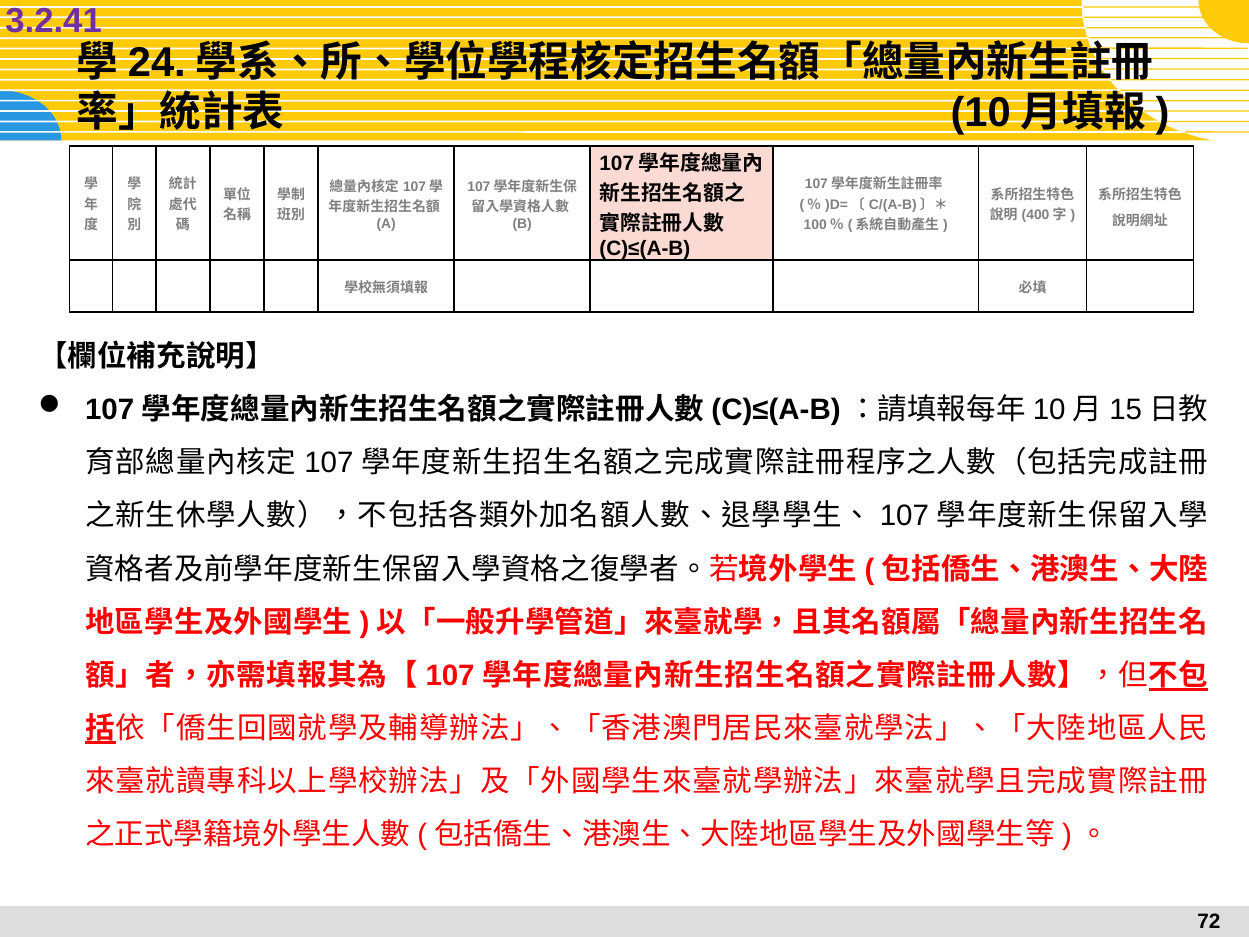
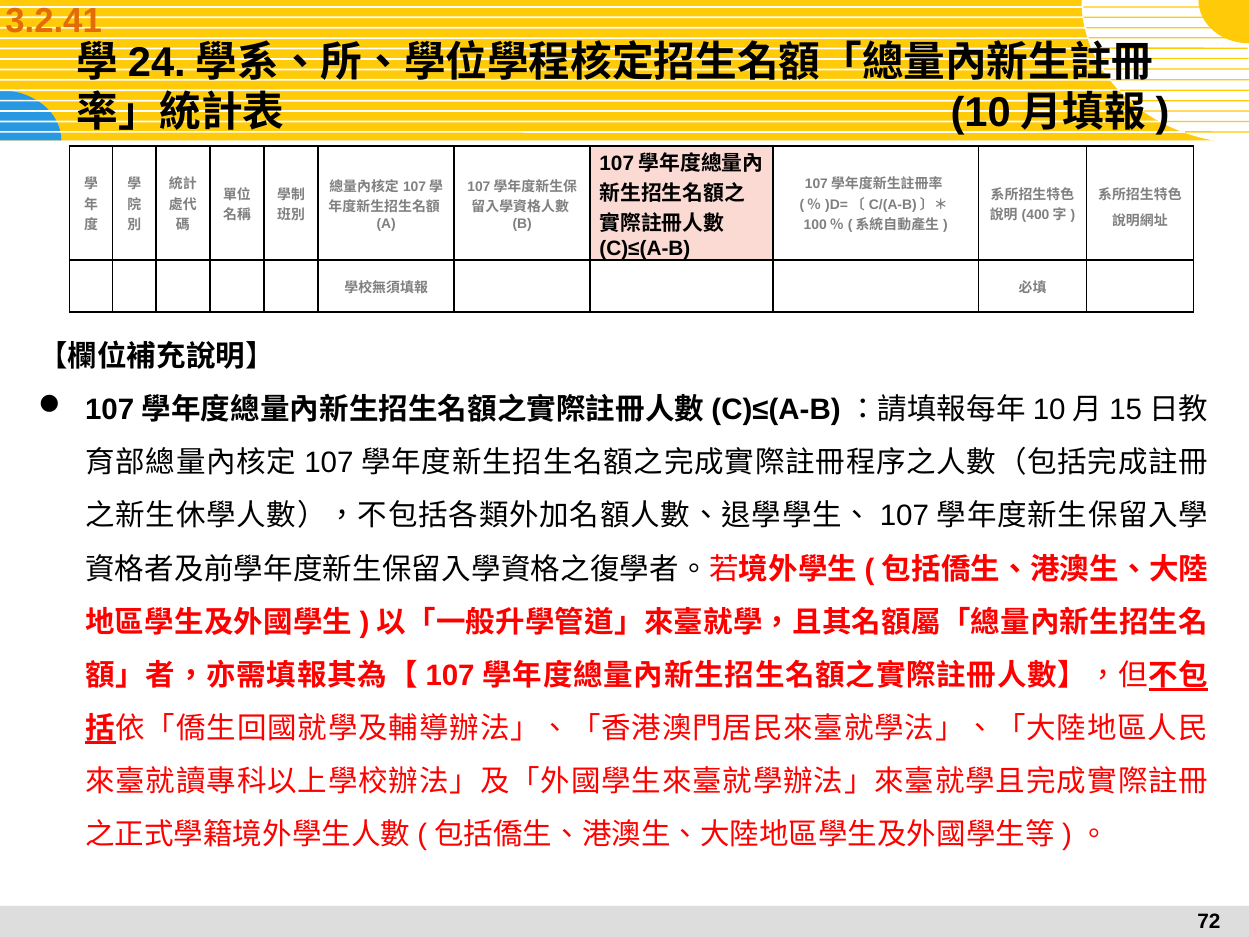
3.2.41 colour: purple -> orange
